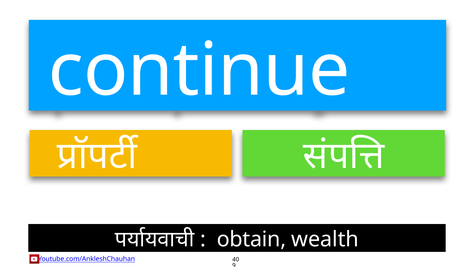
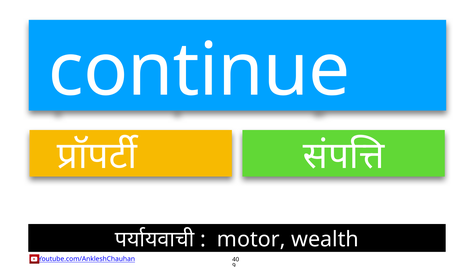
obtain: obtain -> motor
